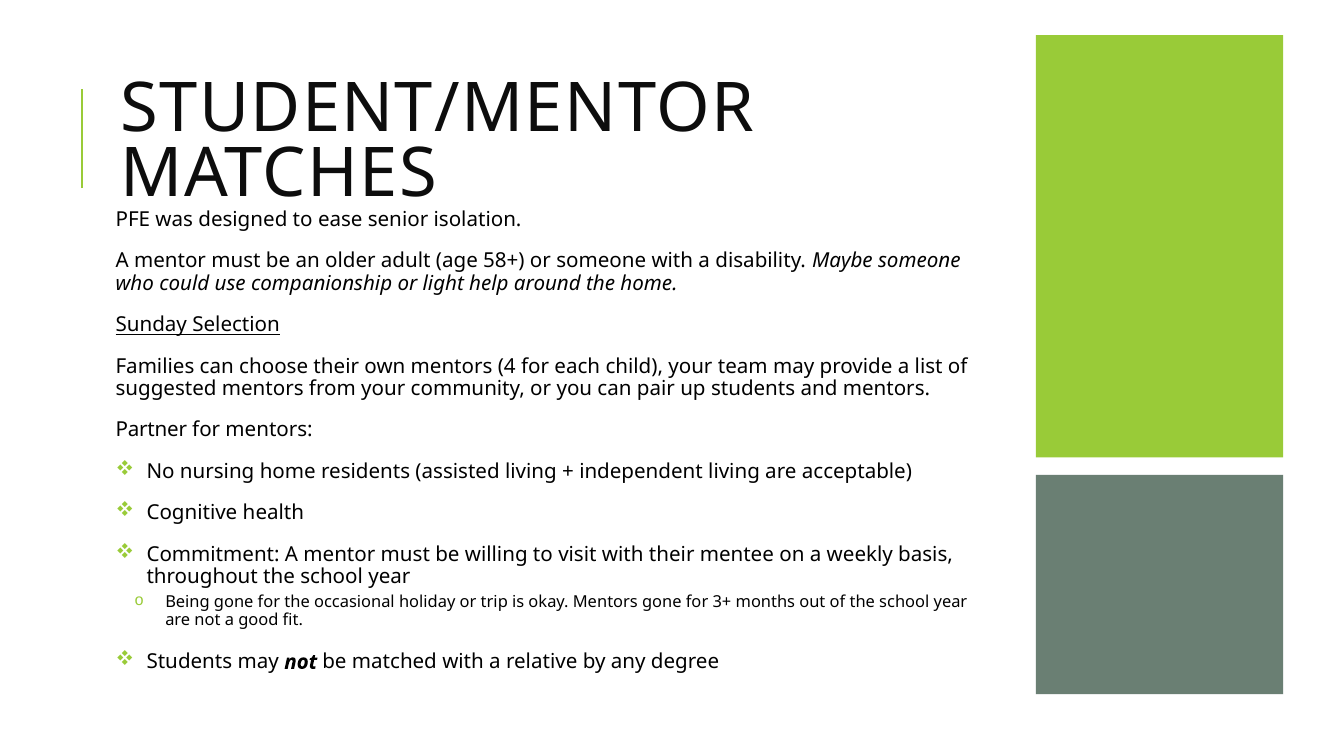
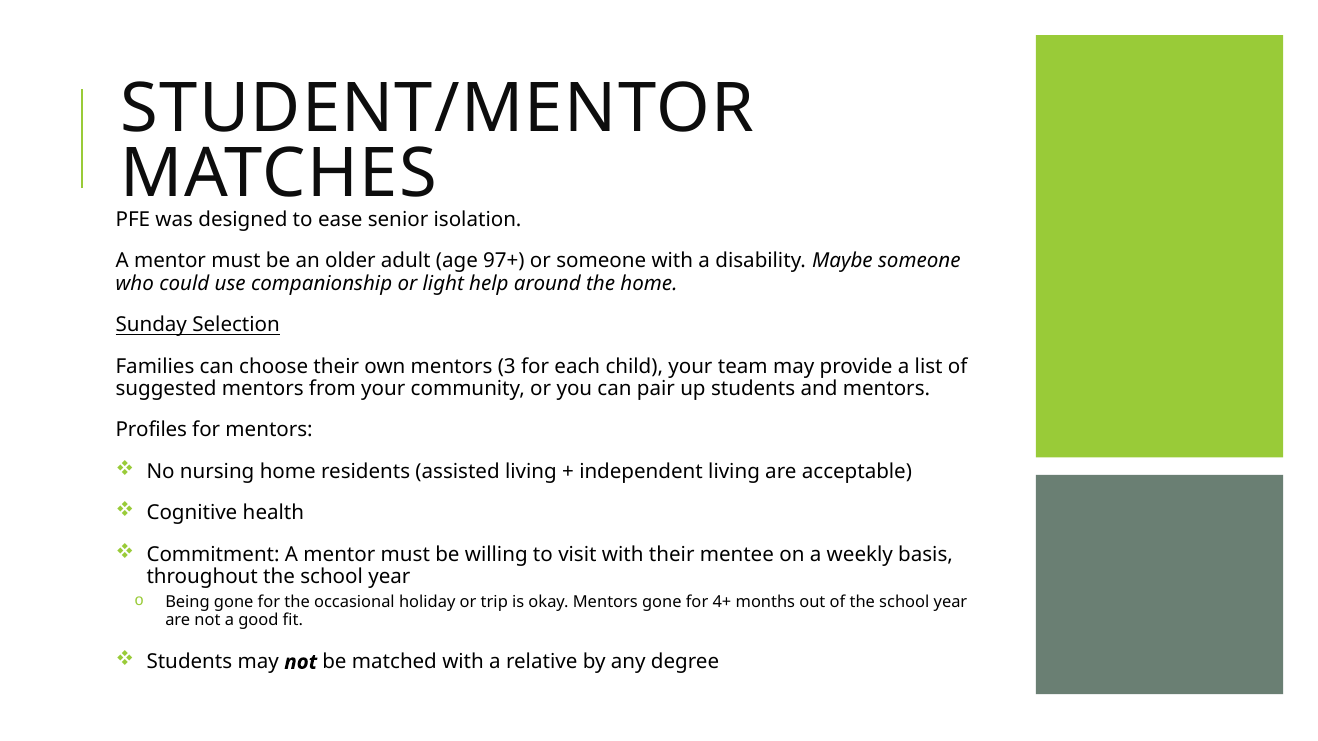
58+: 58+ -> 97+
4: 4 -> 3
Partner: Partner -> Profiles
3+: 3+ -> 4+
